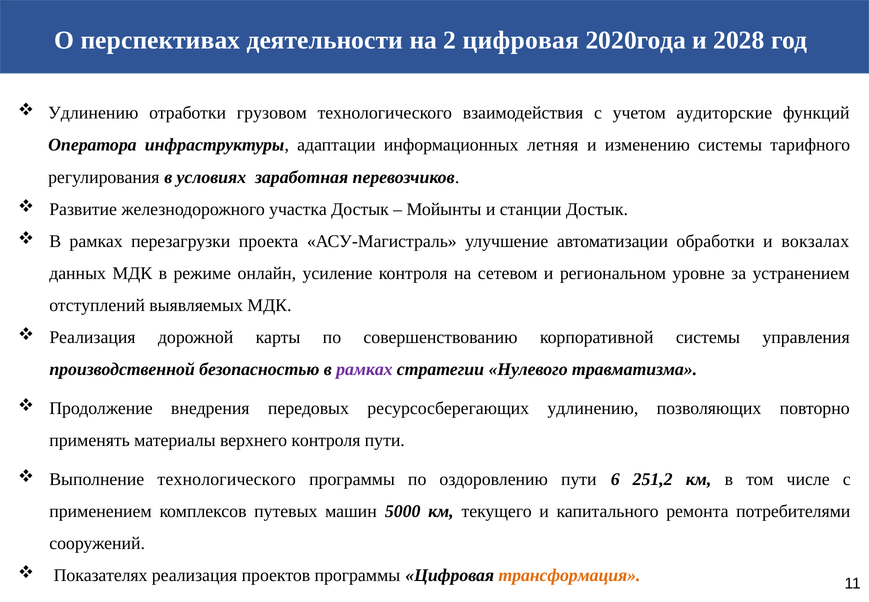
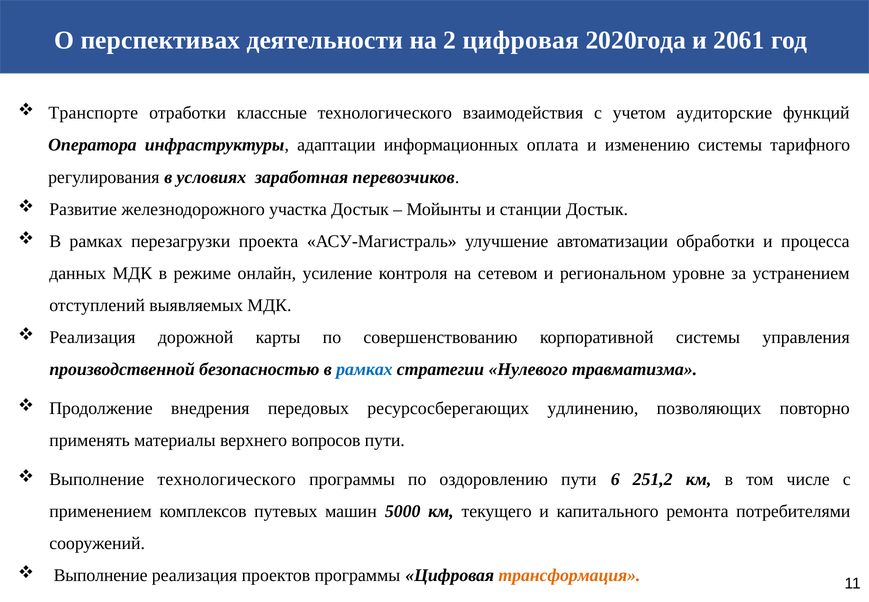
2028: 2028 -> 2061
Удлинению at (93, 113): Удлинению -> Транспорте
грузовом: грузовом -> классные
летняя: летняя -> оплата
вокзалах: вокзалах -> процесса
рамках at (364, 369) colour: purple -> blue
верхнего контроля: контроля -> вопросов
Показателях at (101, 575): Показателях -> Выполнение
